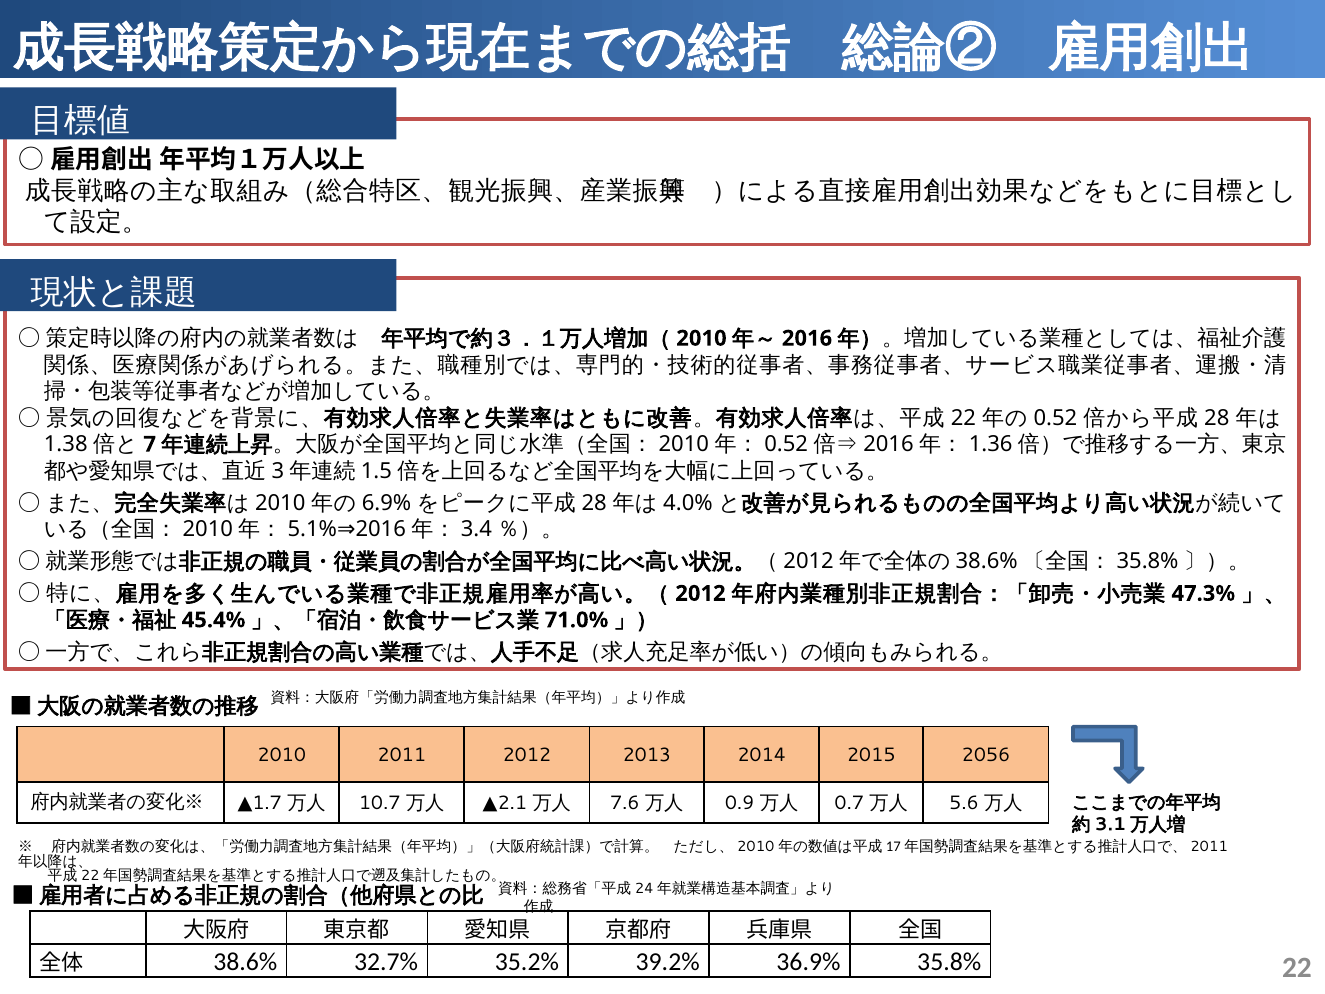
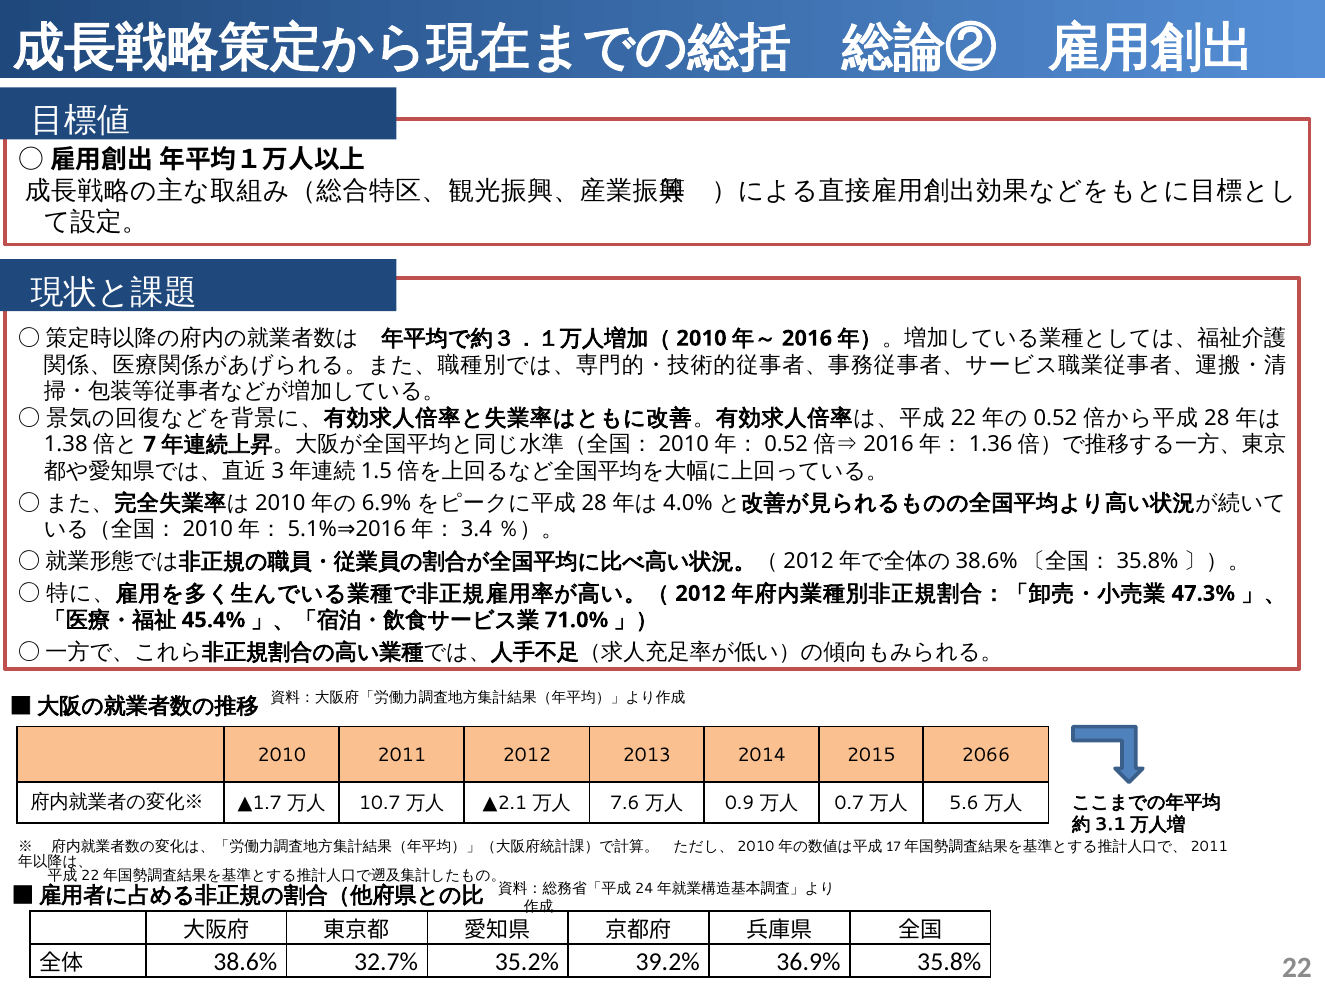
2056: 2056 -> 2066
